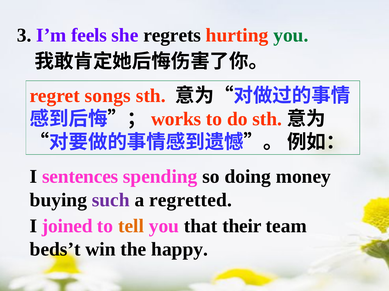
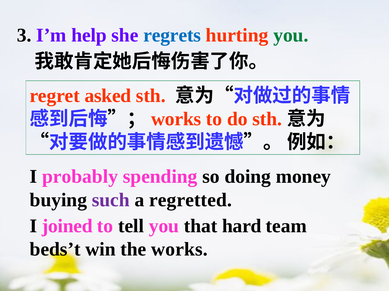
feels: feels -> help
regrets colour: black -> blue
songs: songs -> asked
sentences: sentences -> probably
tell colour: orange -> black
their: their -> hard
the happy: happy -> works
